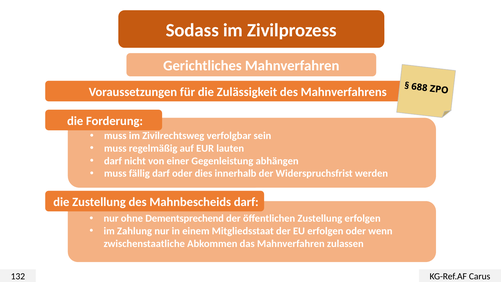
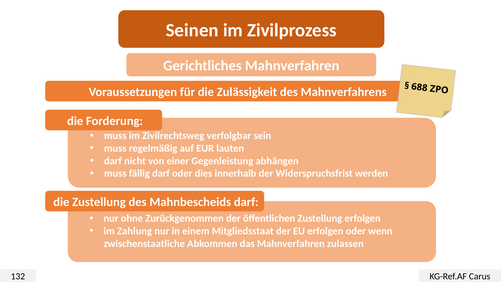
Sodass: Sodass -> Seinen
Dementsprechend: Dementsprechend -> Zurückgenommen
